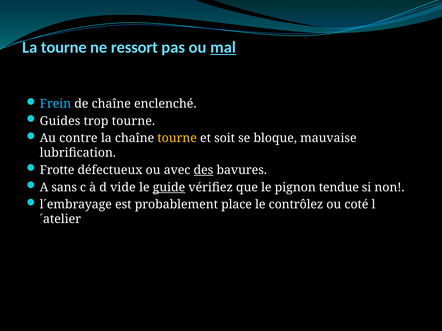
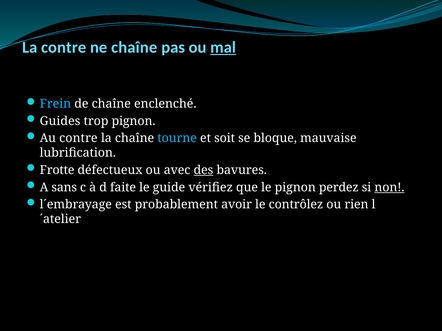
La tourne: tourne -> contre
ne ressort: ressort -> chaîne
trop tourne: tourne -> pignon
tourne at (177, 138) colour: yellow -> light blue
vide: vide -> faite
guide underline: present -> none
tendue: tendue -> perdez
non underline: none -> present
place: place -> avoir
coté: coté -> rien
